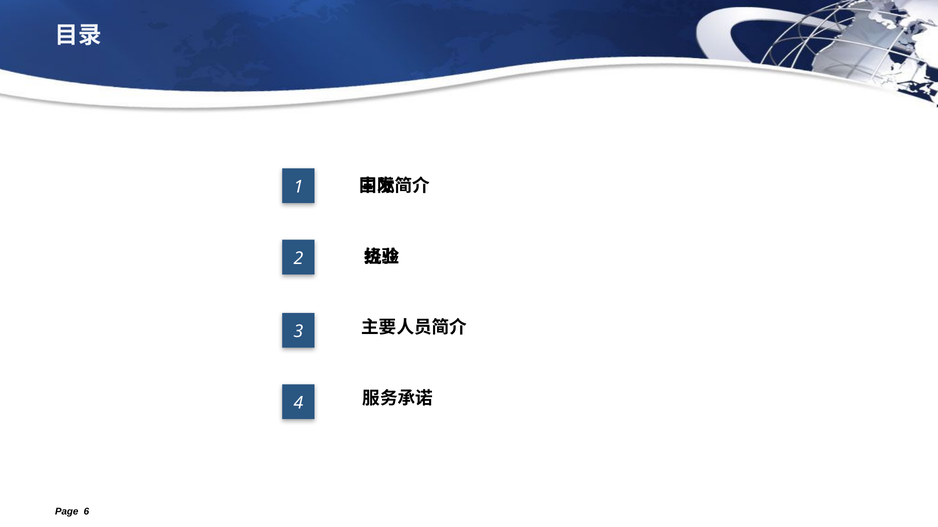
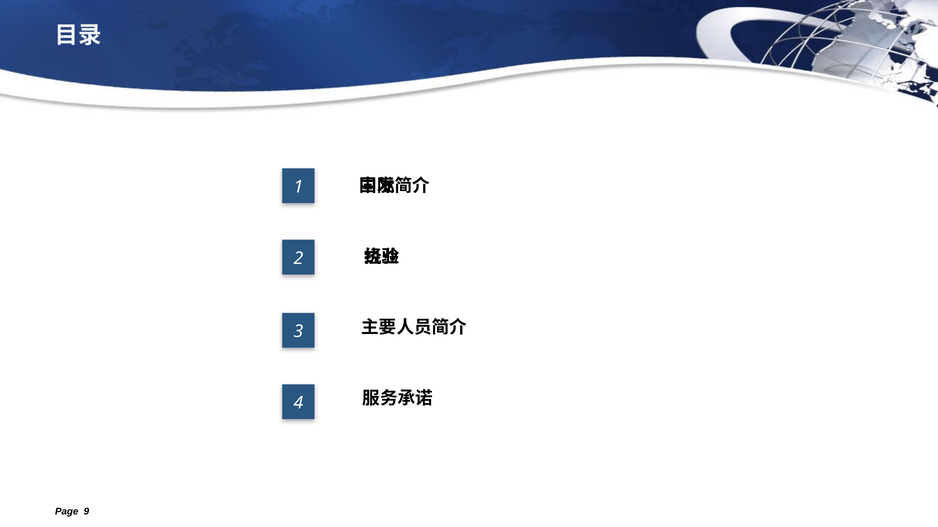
6: 6 -> 9
